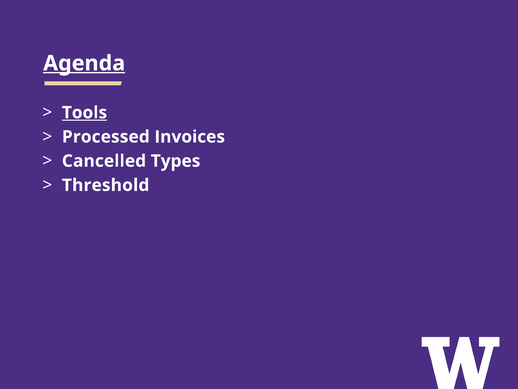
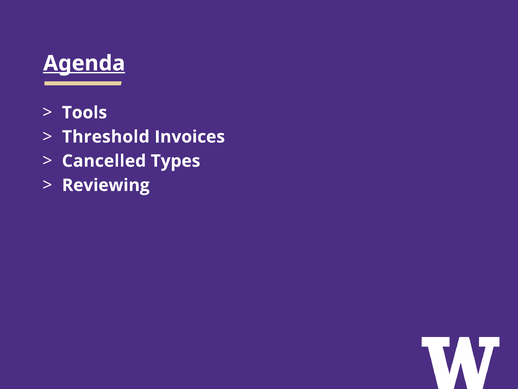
Tools underline: present -> none
Processed: Processed -> Threshold
Threshold: Threshold -> Reviewing
